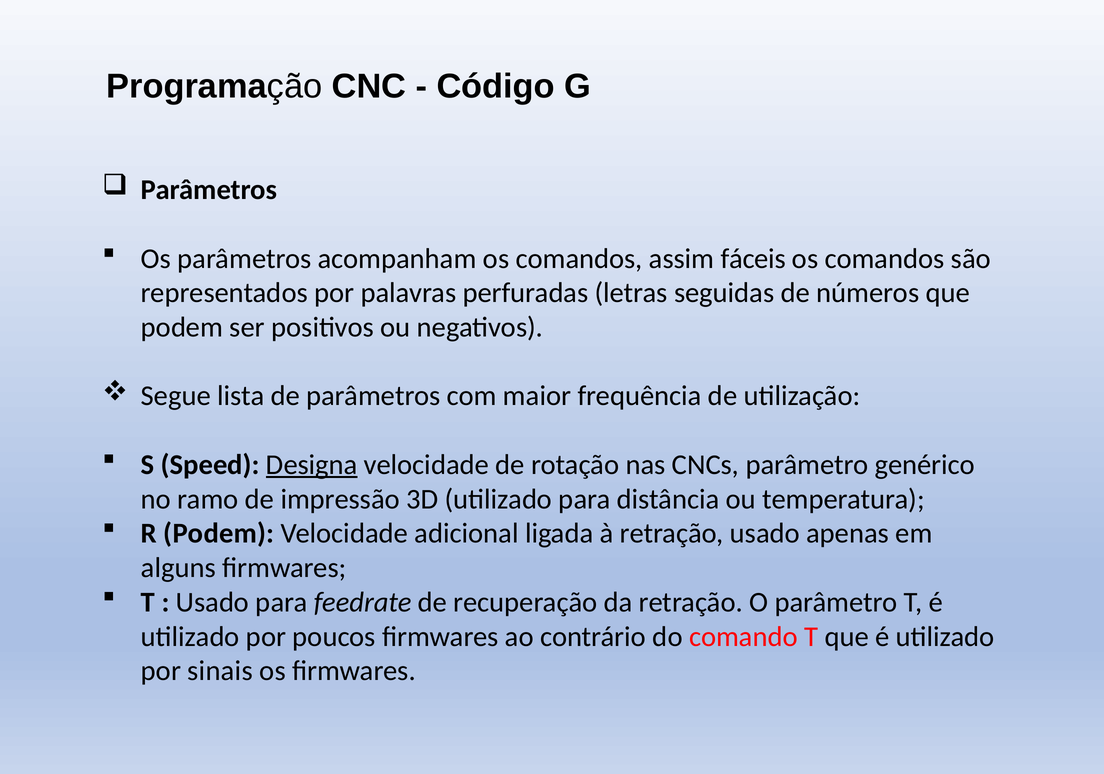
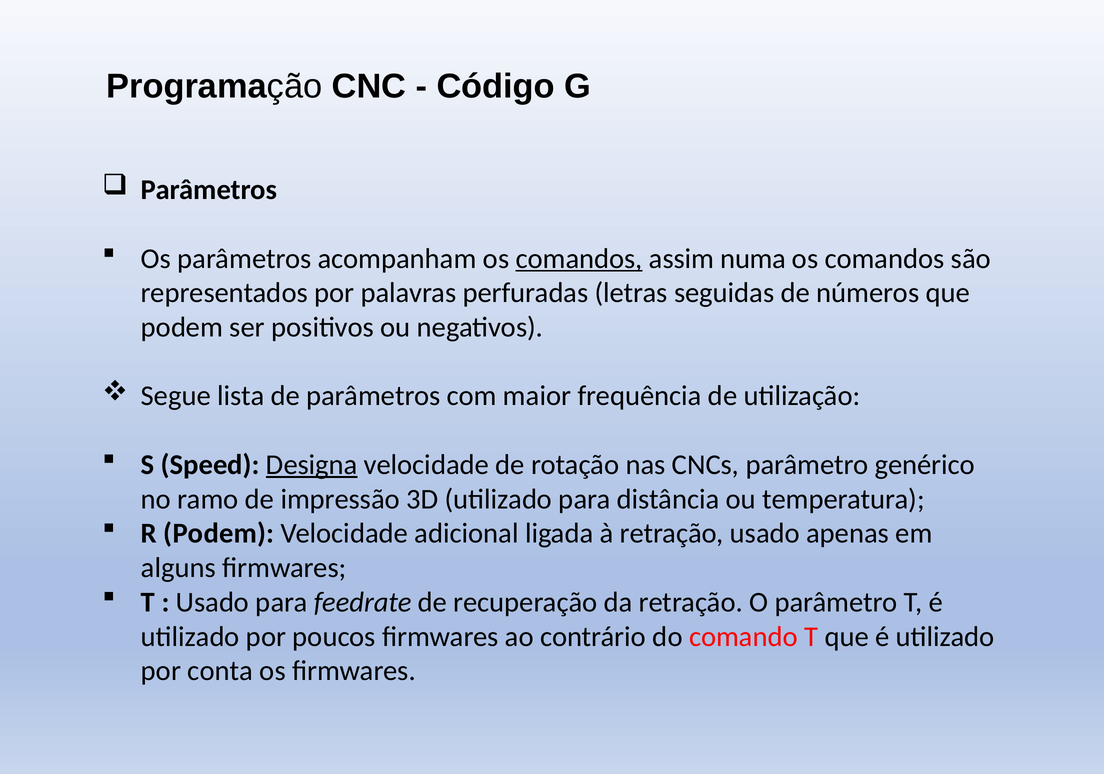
comandos at (579, 259) underline: none -> present
fáceis: fáceis -> numa
sinais: sinais -> conta
